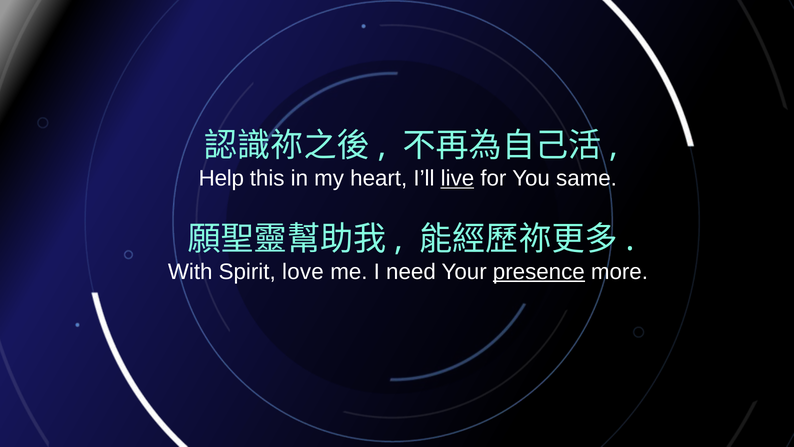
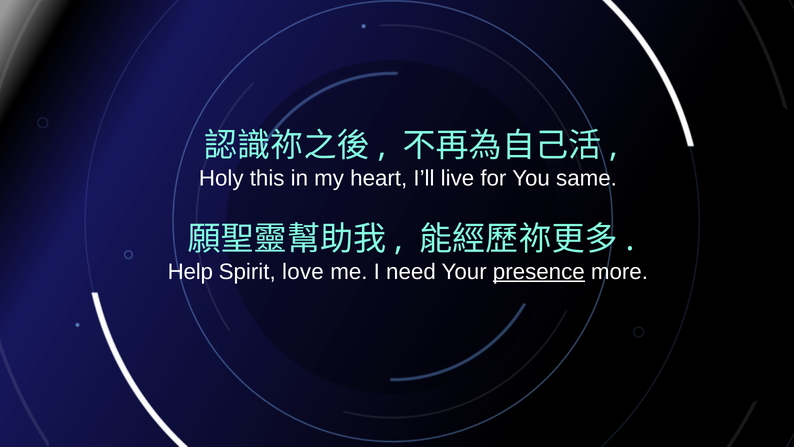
Help: Help -> Holy
live underline: present -> none
With: With -> Help
